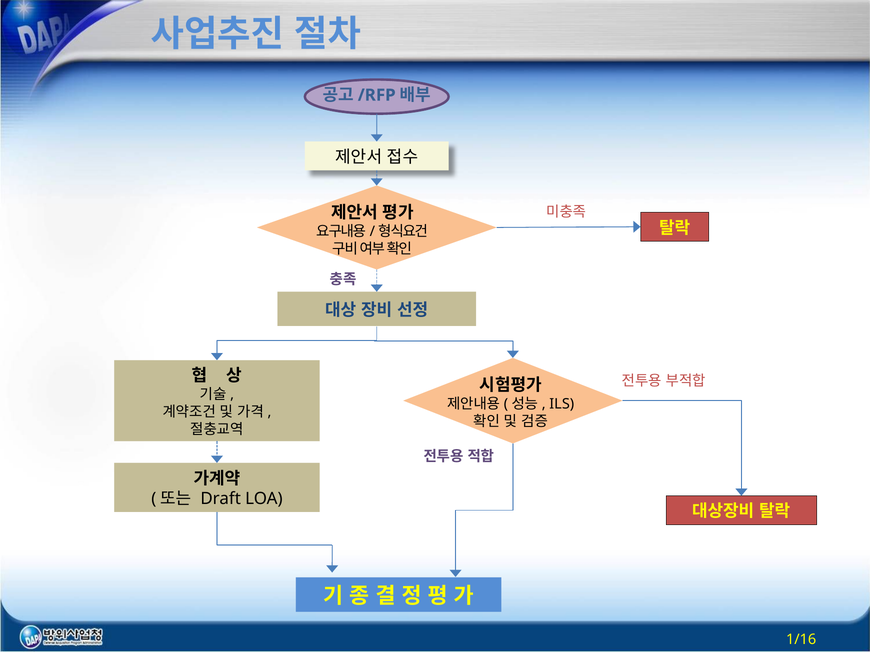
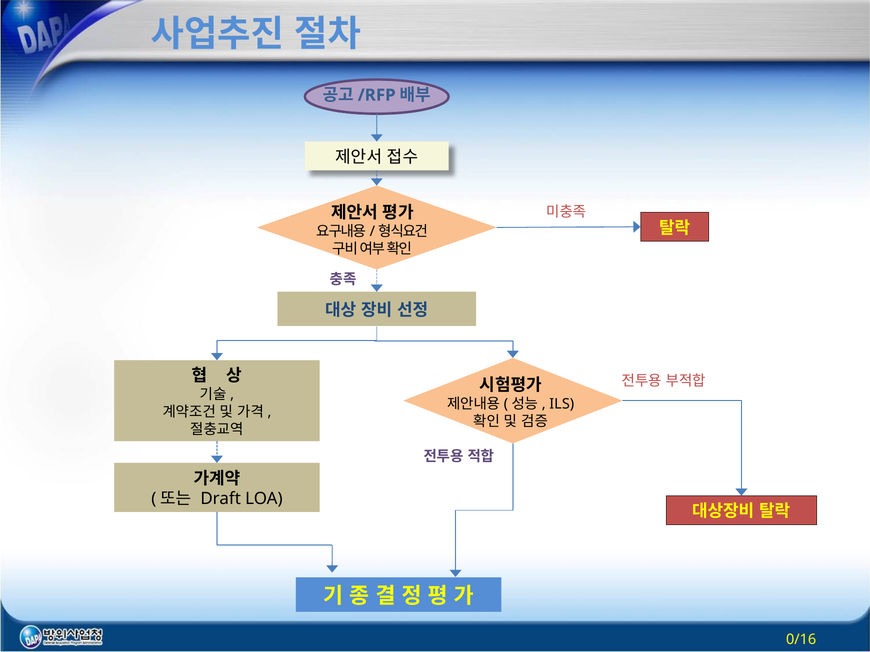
1/16: 1/16 -> 0/16
